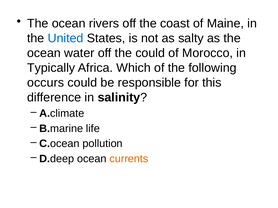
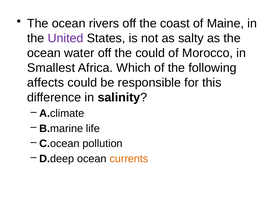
United colour: blue -> purple
Typically: Typically -> Smallest
occurs: occurs -> affects
